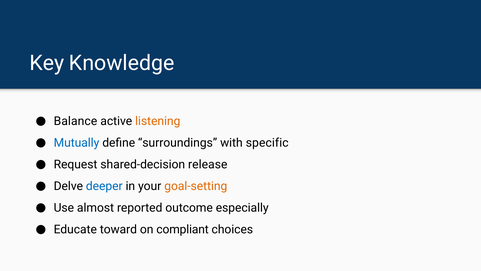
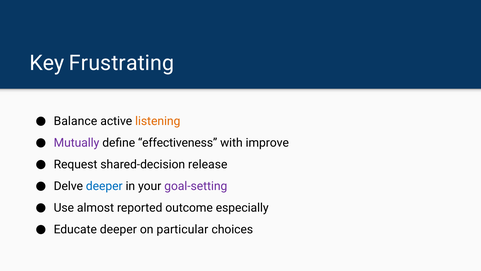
Knowledge: Knowledge -> Frustrating
Mutually colour: blue -> purple
surroundings: surroundings -> effectiveness
specific: specific -> improve
goal-setting colour: orange -> purple
Educate toward: toward -> deeper
compliant: compliant -> particular
